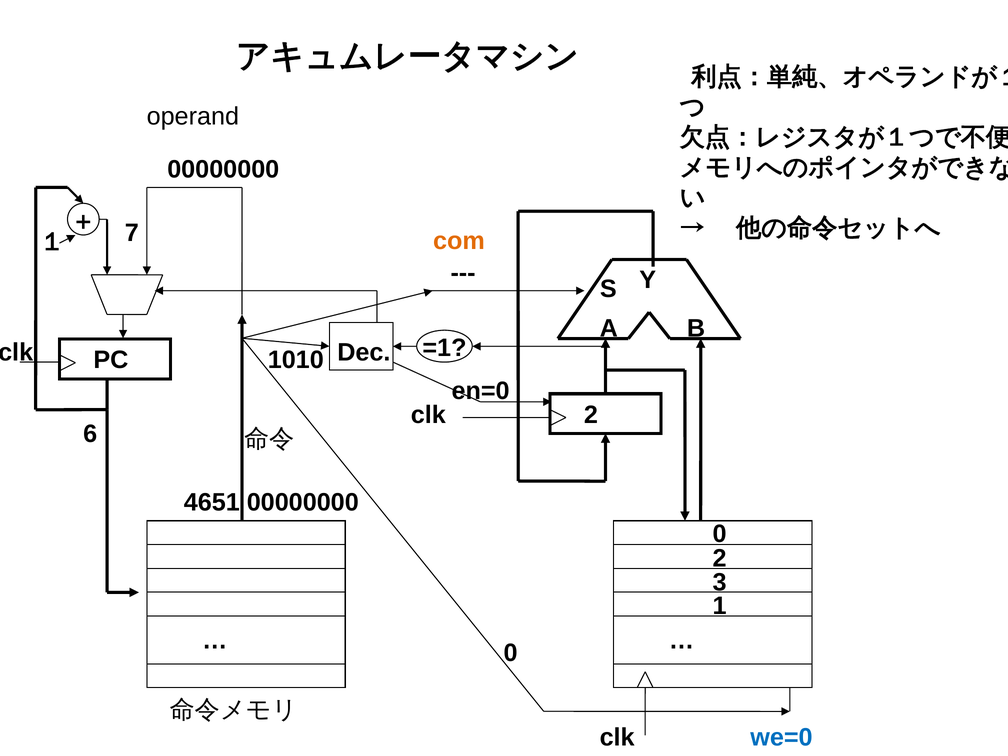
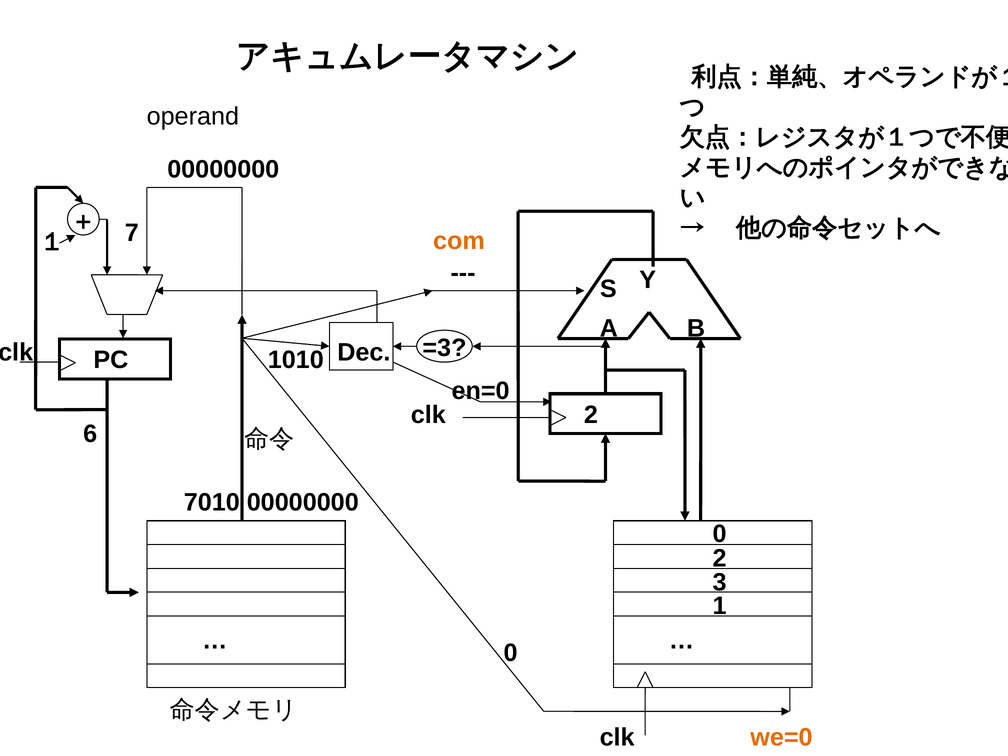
=1: =1 -> =3
4651: 4651 -> 7010
we=0 colour: blue -> orange
